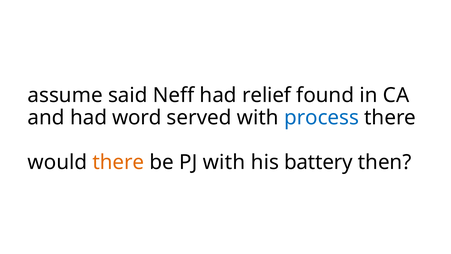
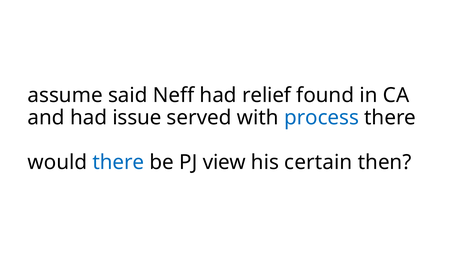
word: word -> issue
there at (118, 162) colour: orange -> blue
PJ with: with -> view
battery: battery -> certain
